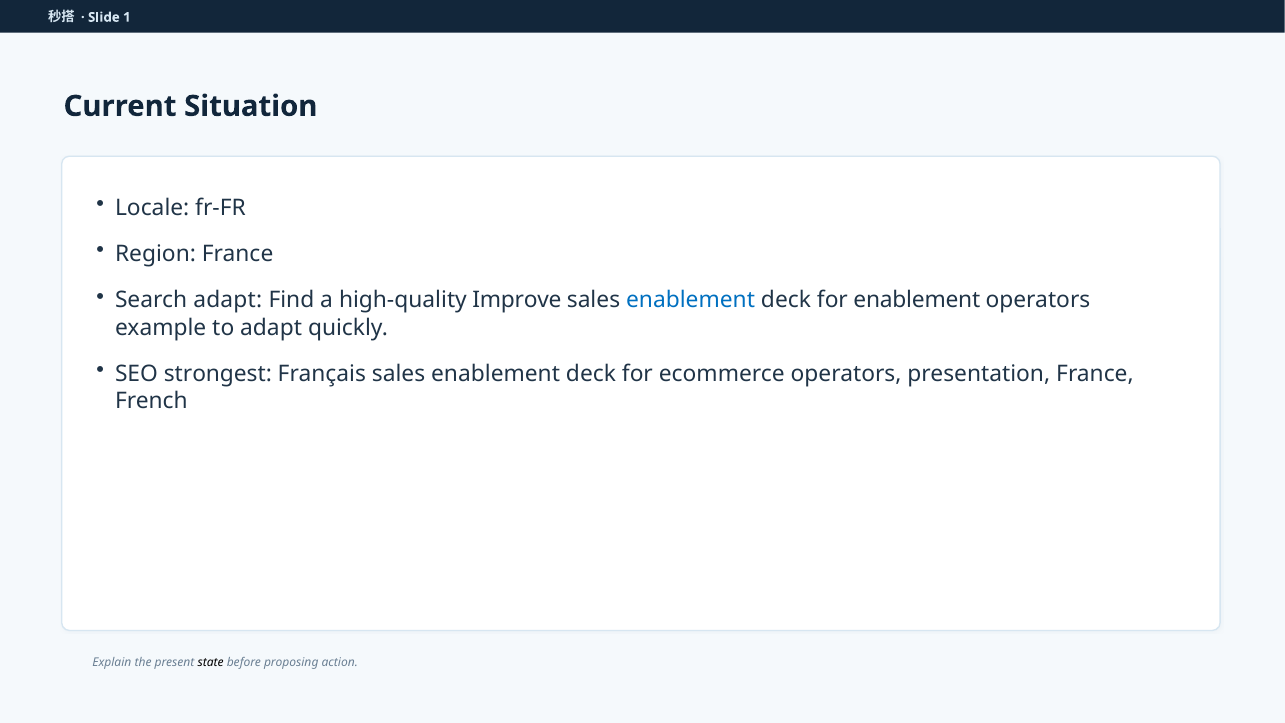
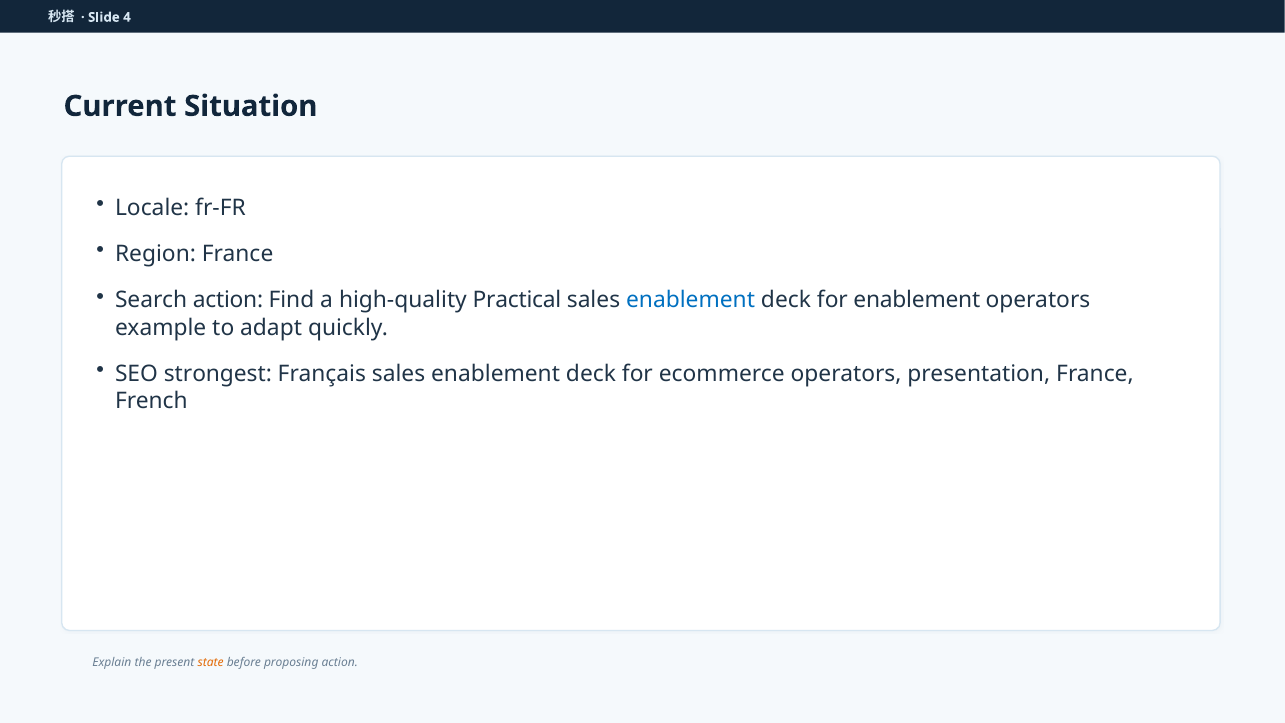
1: 1 -> 4
Search adapt: adapt -> action
Improve: Improve -> Practical
state colour: black -> orange
